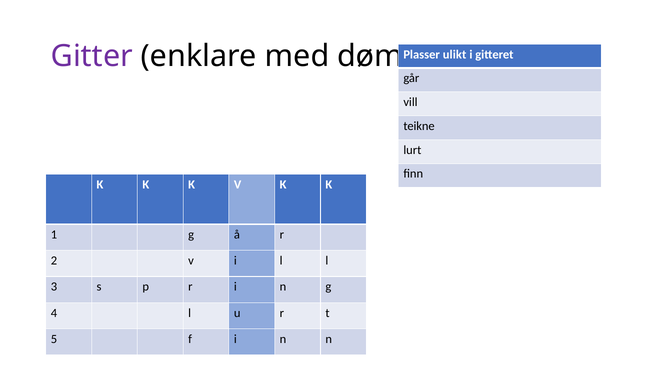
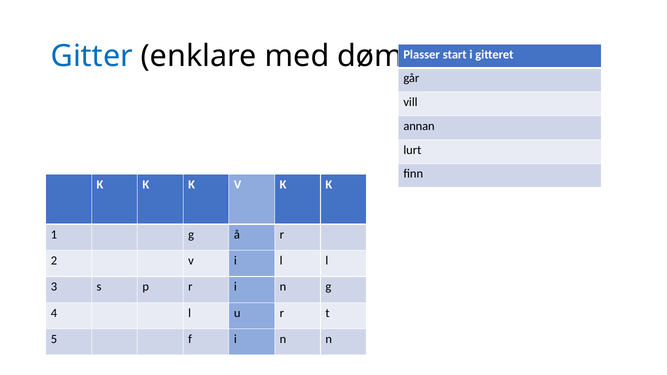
Gitter colour: purple -> blue
ulikt: ulikt -> start
teikne: teikne -> annan
